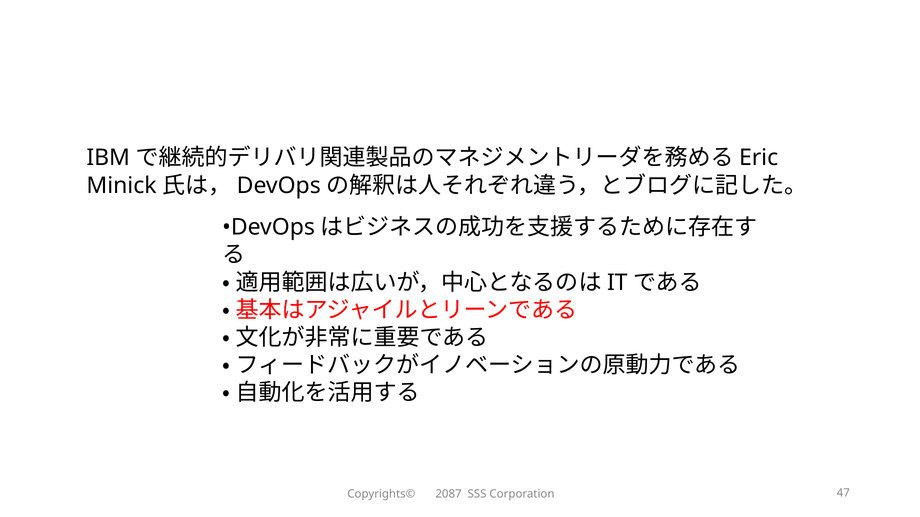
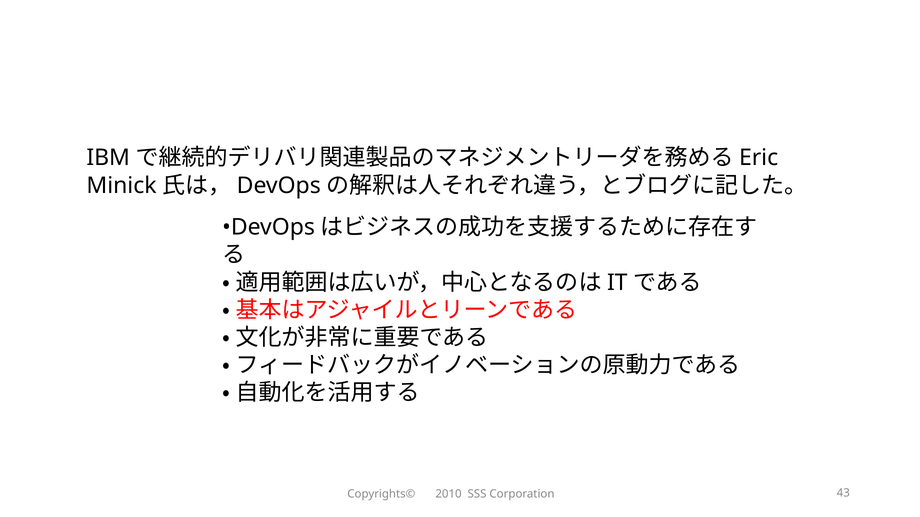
2087: 2087 -> 2010
47: 47 -> 43
